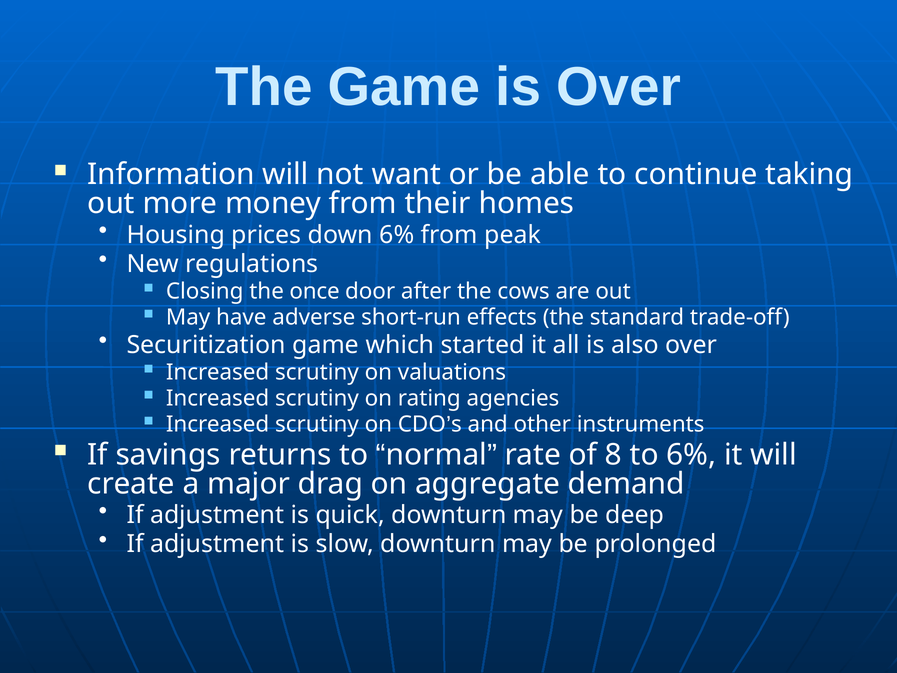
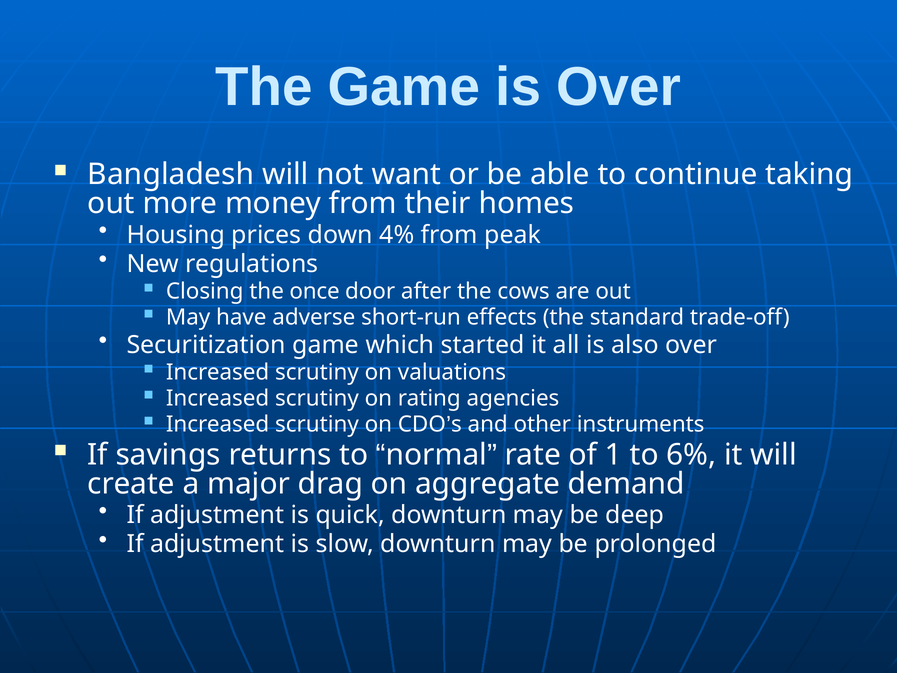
Information: Information -> Bangladesh
down 6%: 6% -> 4%
8: 8 -> 1
